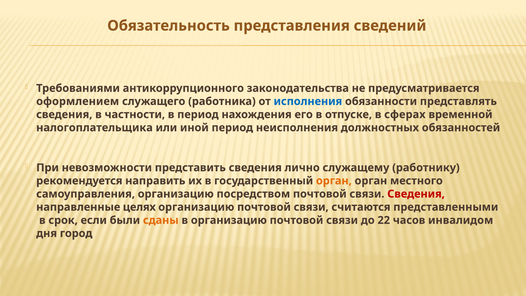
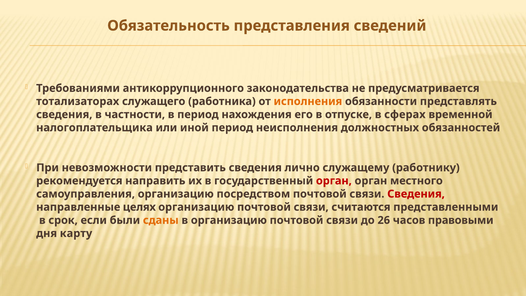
оформлением: оформлением -> тотализаторах
исполнения colour: blue -> orange
орган at (334, 181) colour: orange -> red
22: 22 -> 26
инвалидом: инвалидом -> правовыми
город: город -> карту
